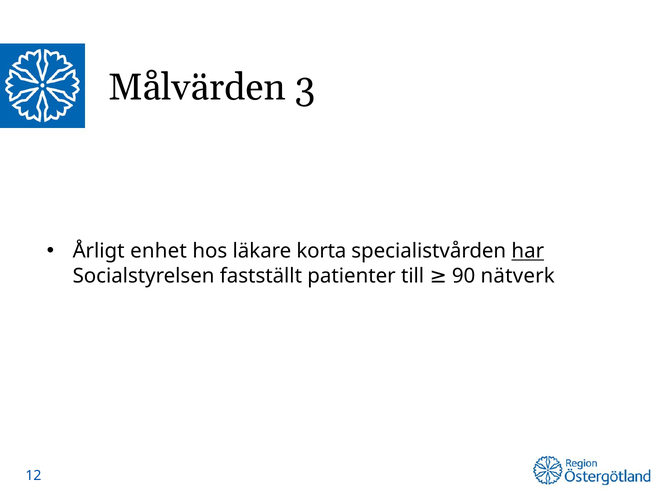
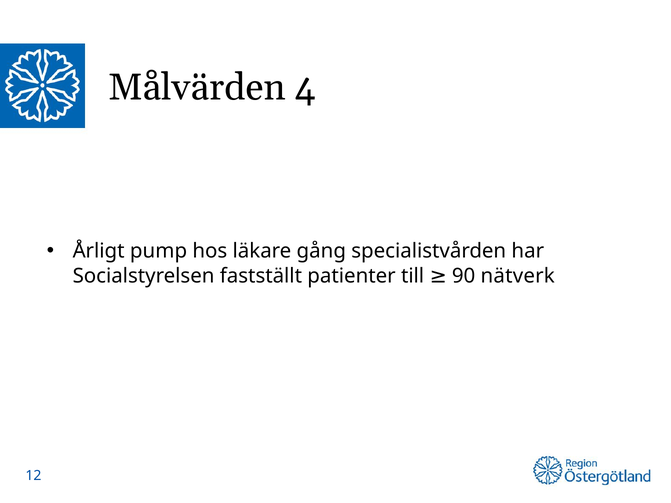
3: 3 -> 4
enhet: enhet -> pump
korta: korta -> gång
har underline: present -> none
